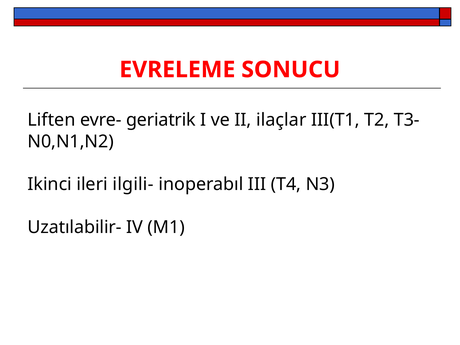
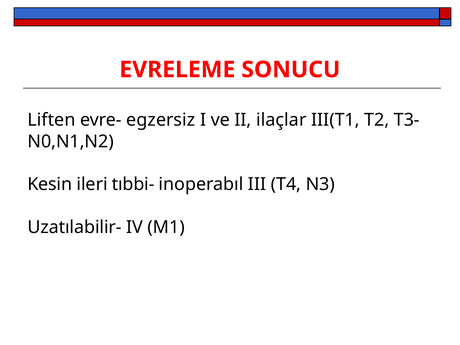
geriatrik: geriatrik -> egzersiz
Ikinci: Ikinci -> Kesin
ilgili-: ilgili- -> tıbbi-
